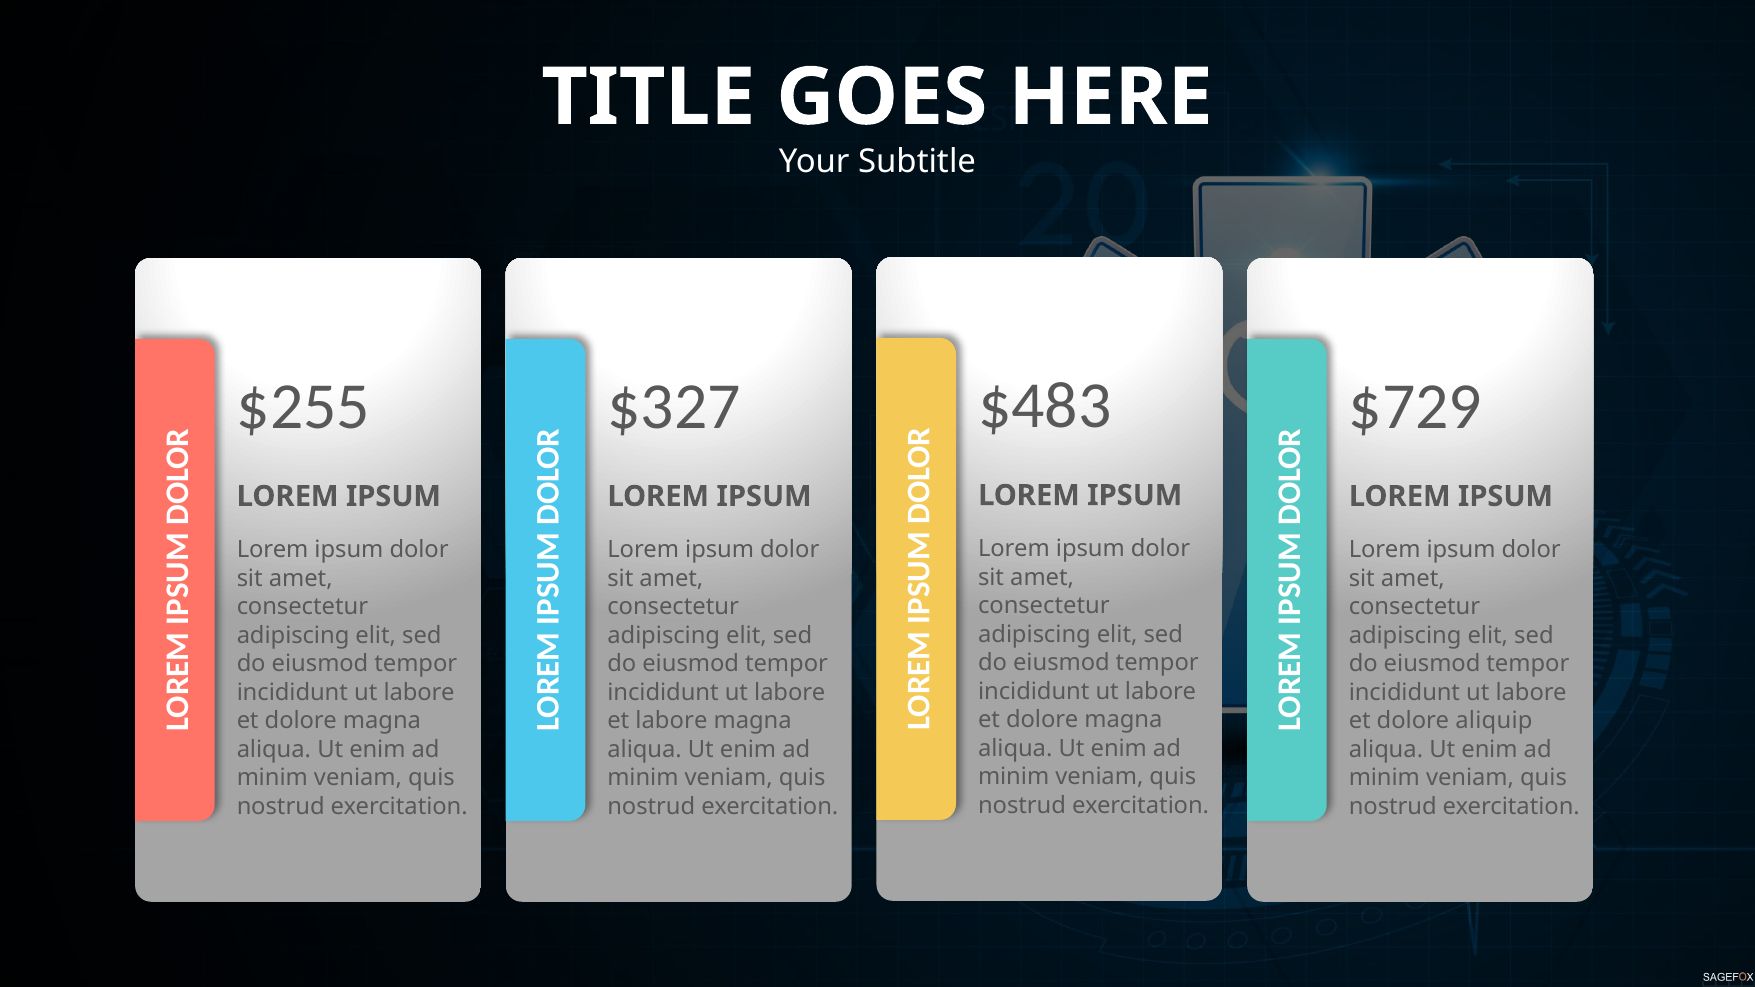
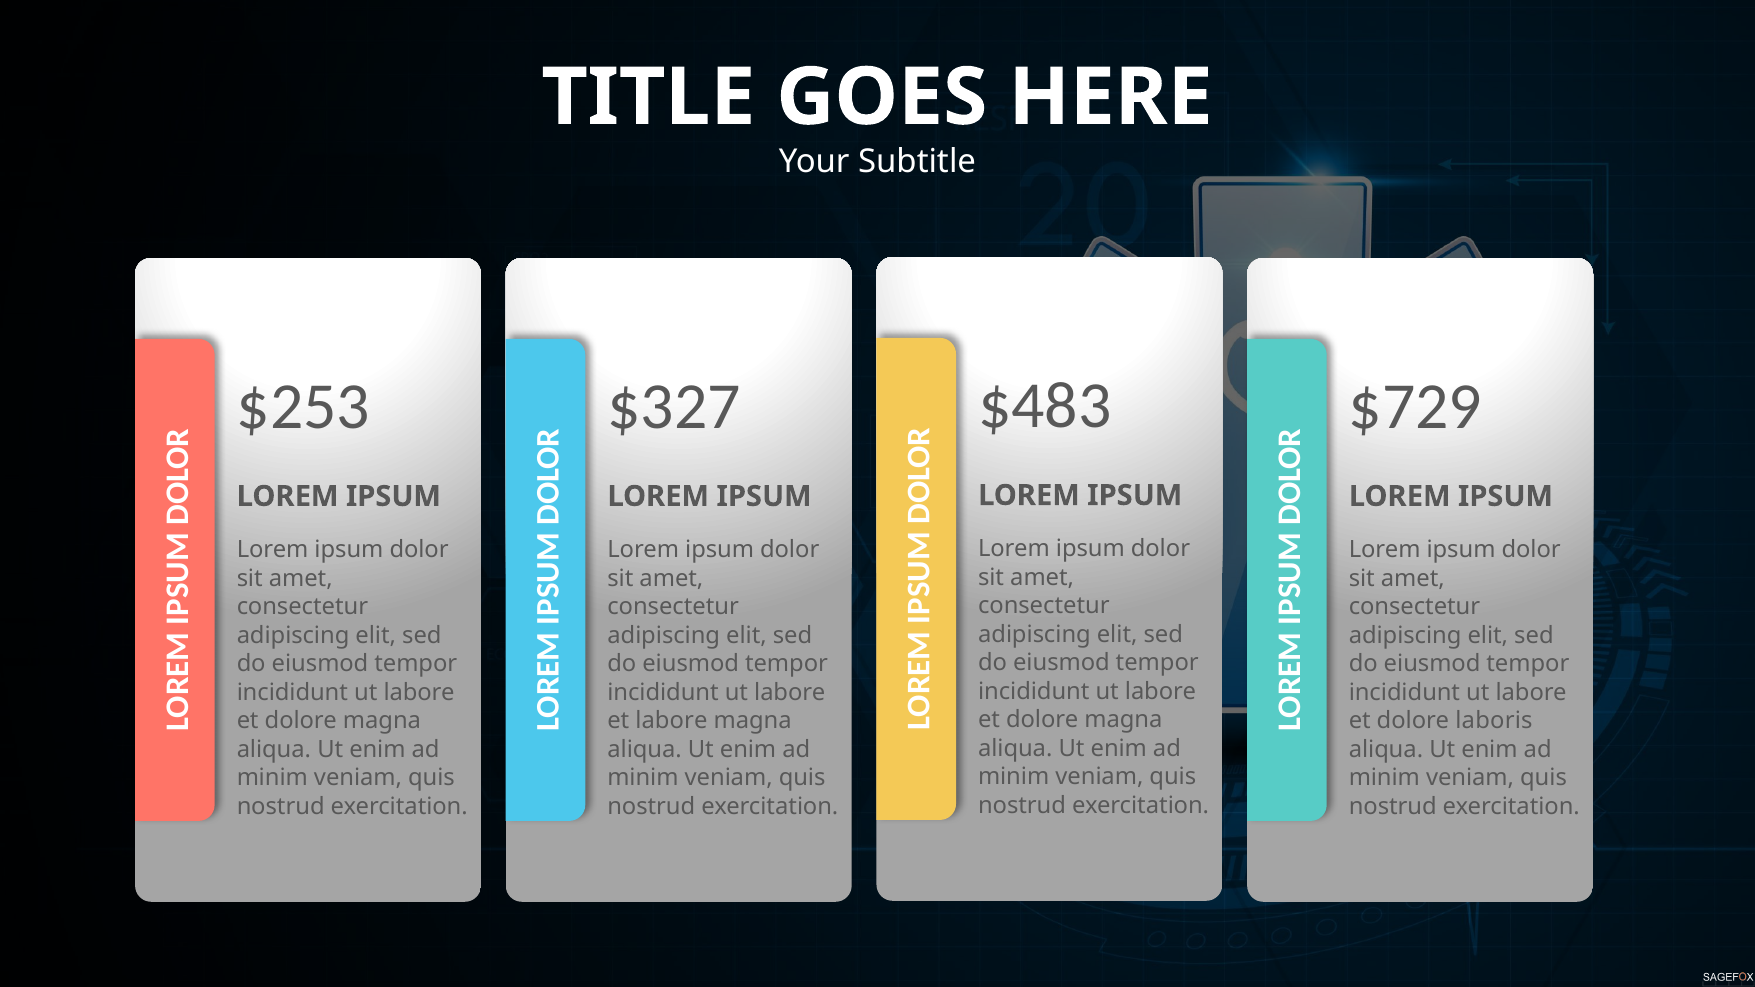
$255: $255 -> $253
aliquip: aliquip -> laboris
